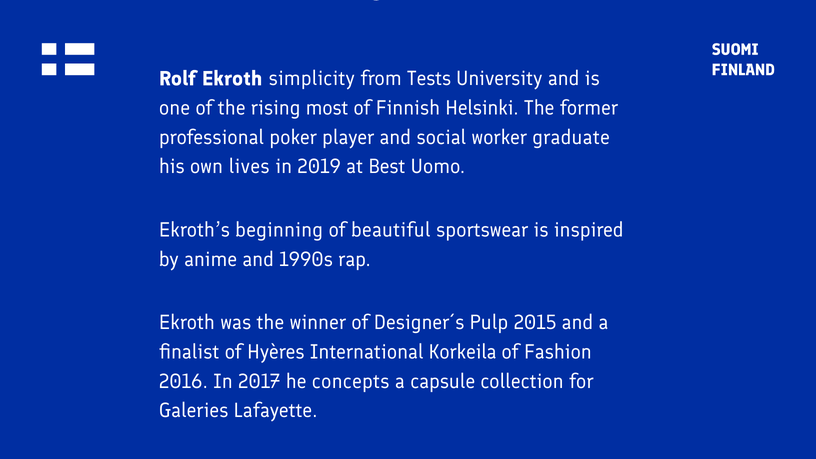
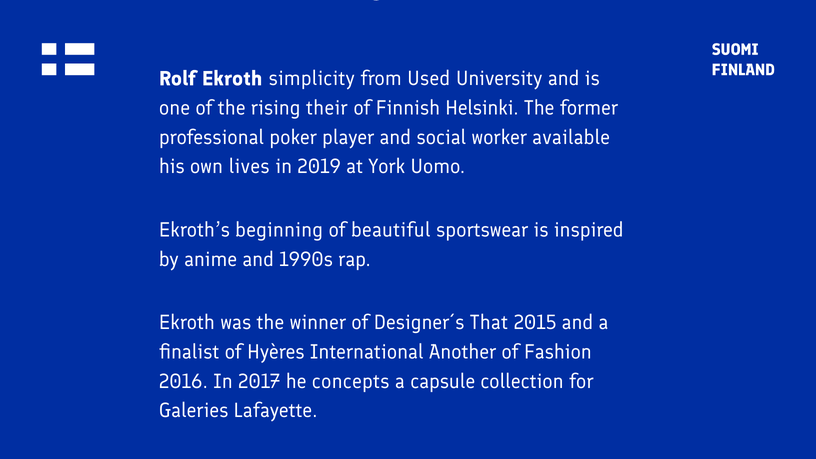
Tests: Tests -> Used
most: most -> their
graduate: graduate -> available
Best: Best -> York
Pulp: Pulp -> That
Korkeila: Korkeila -> Another
